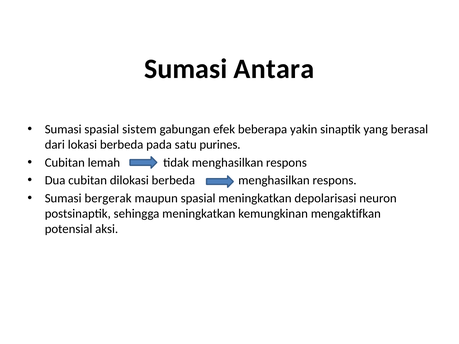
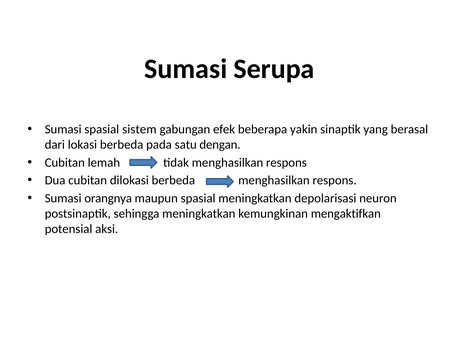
Antara: Antara -> Serupa
purines: purines -> dengan
bergerak: bergerak -> orangnya
